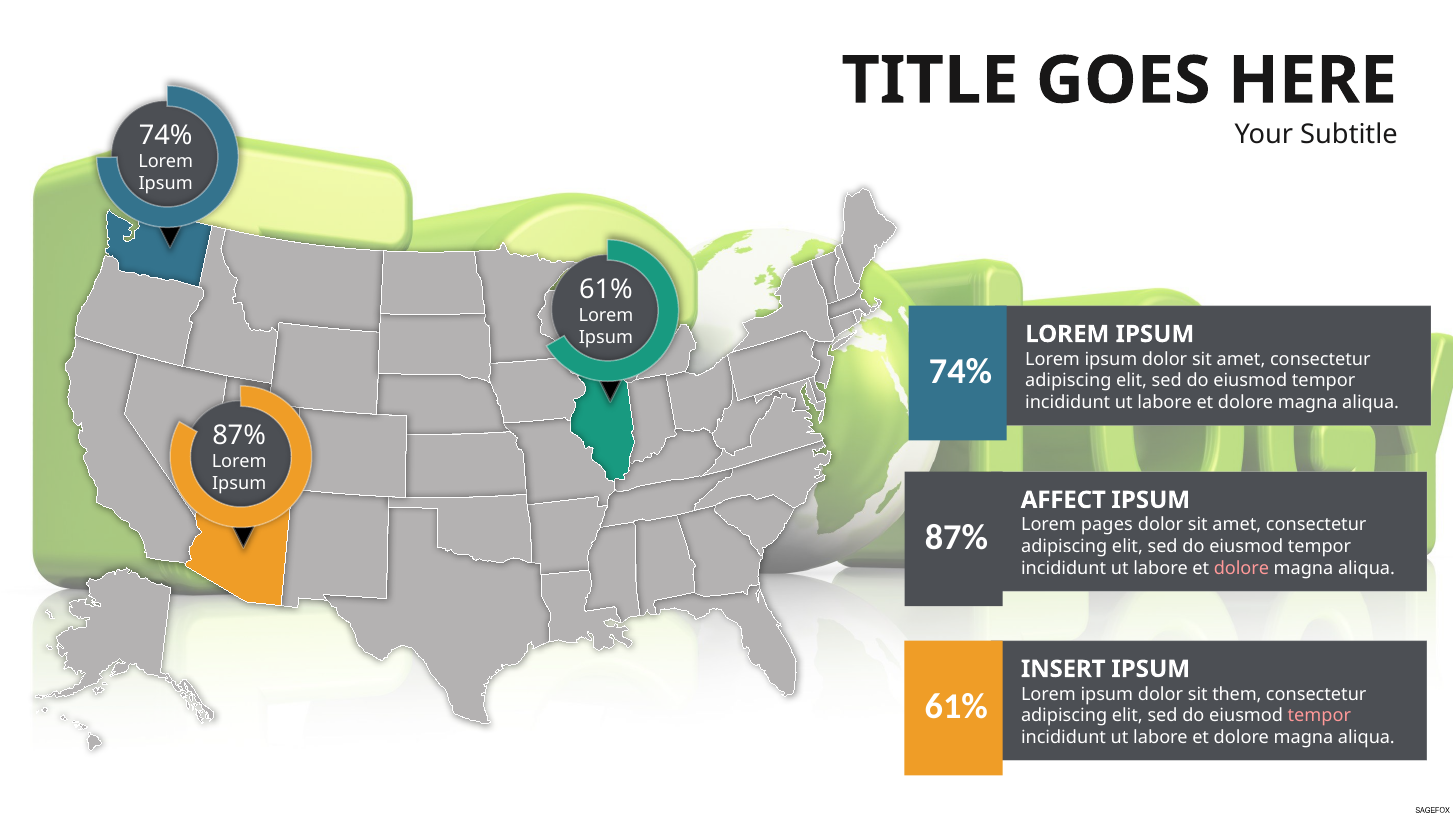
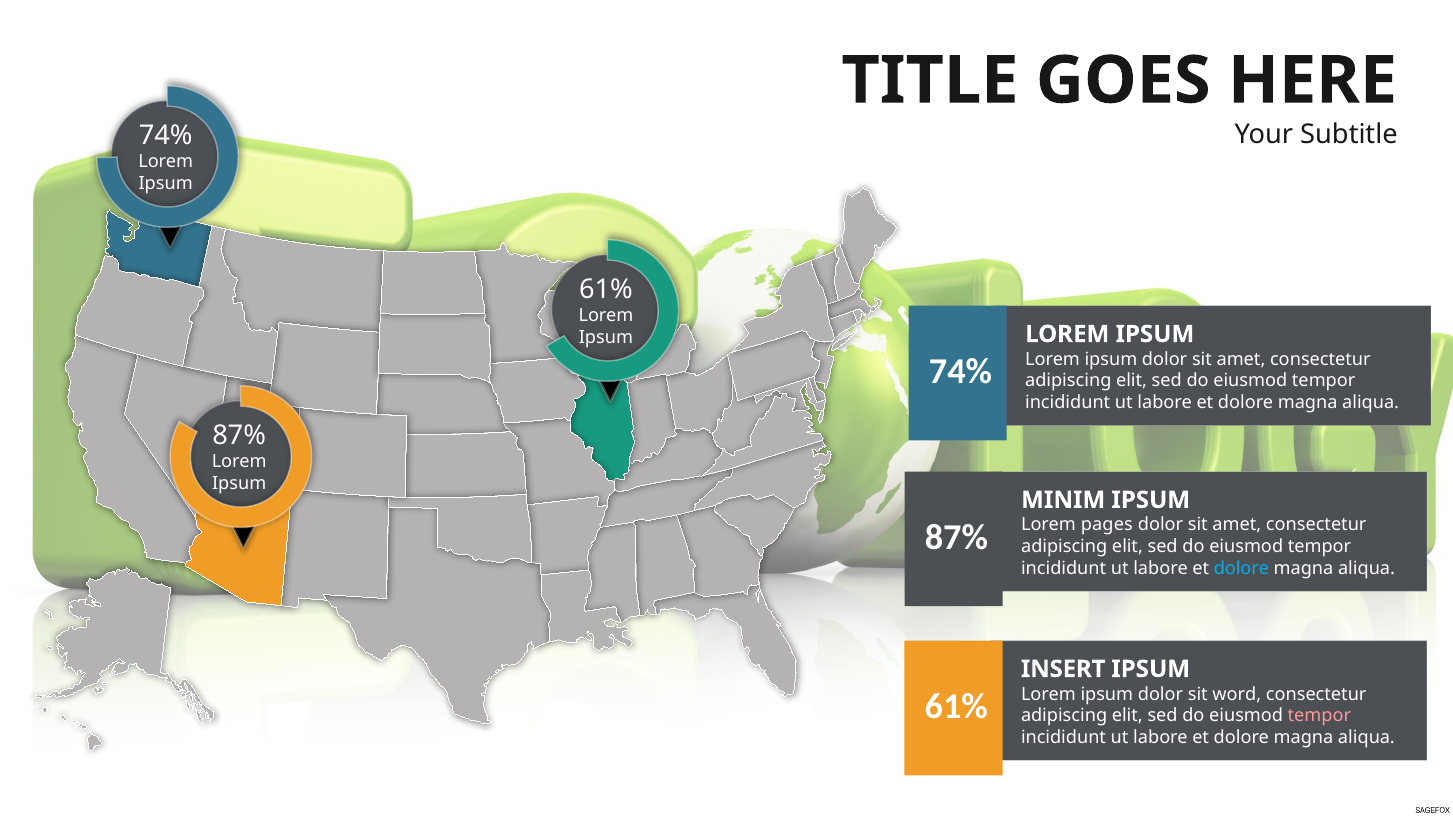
AFFECT: AFFECT -> MINIM
dolore at (1241, 569) colour: pink -> light blue
them: them -> word
